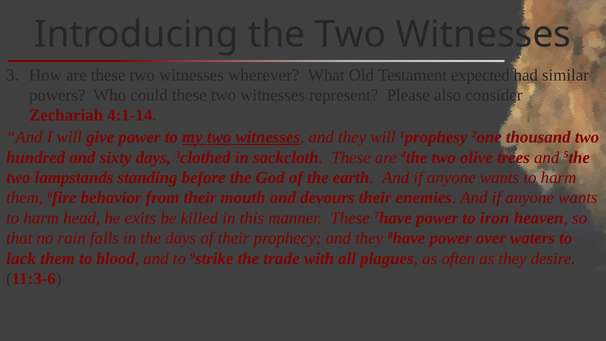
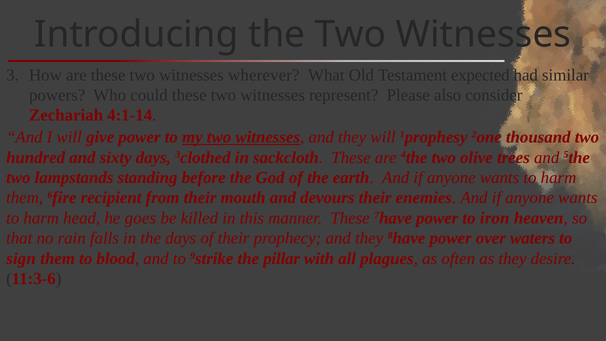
behavior: behavior -> recipient
exits: exits -> goes
lack: lack -> sign
trade: trade -> pillar
